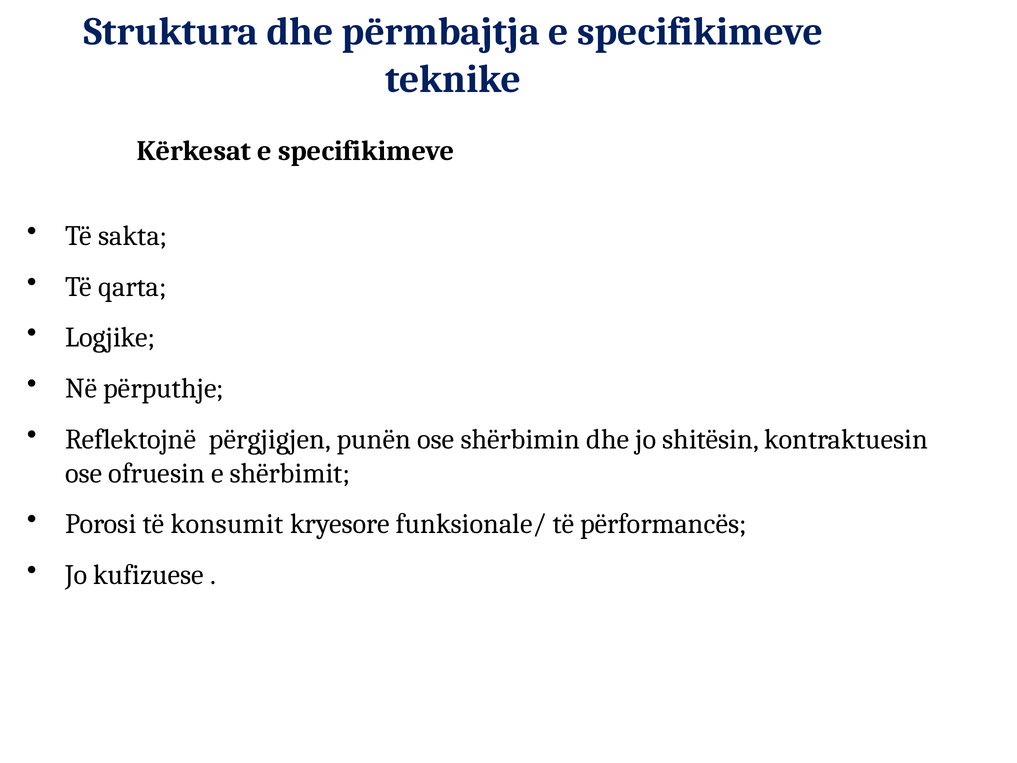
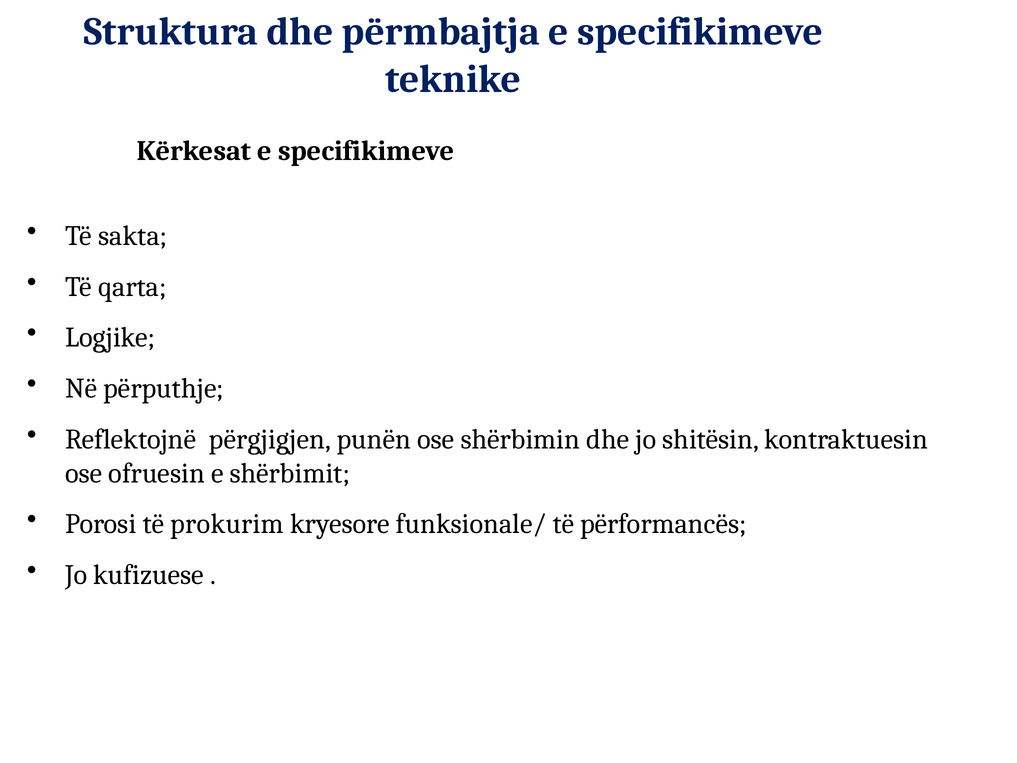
konsumit: konsumit -> prokurim
